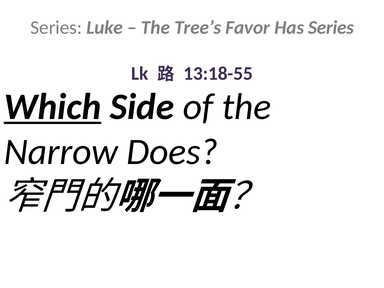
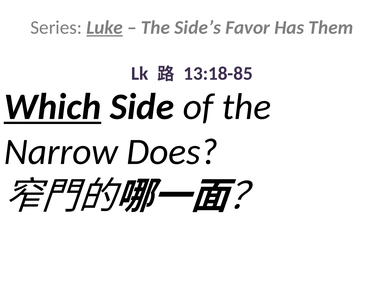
Luke underline: none -> present
Tree’s: Tree’s -> Side’s
Has Series: Series -> Them
13:18-55: 13:18-55 -> 13:18-85
